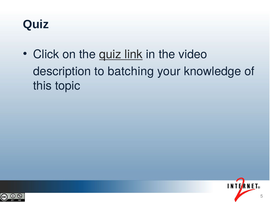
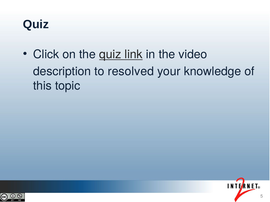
batching: batching -> resolved
